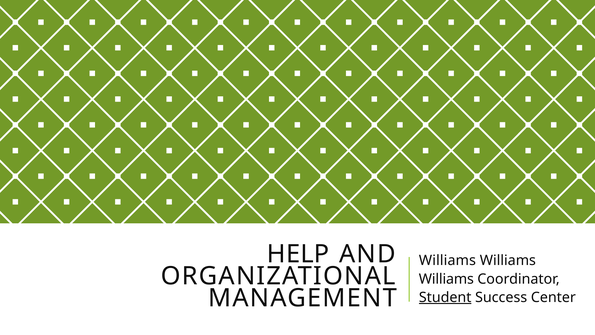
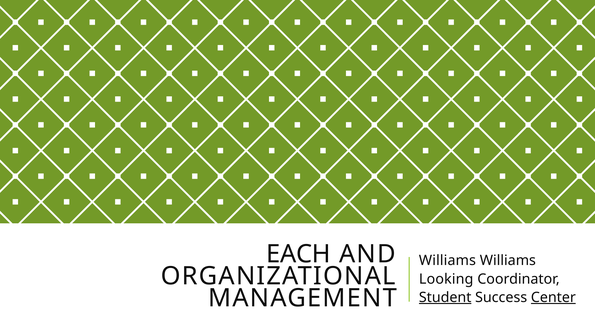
HELP: HELP -> EACH
Williams at (446, 279): Williams -> Looking
Center underline: none -> present
